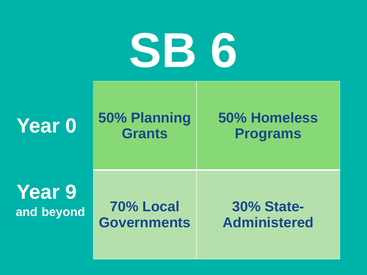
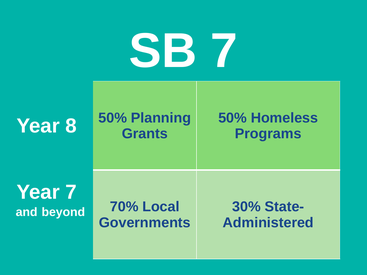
SB 6: 6 -> 7
0: 0 -> 8
Year 9: 9 -> 7
